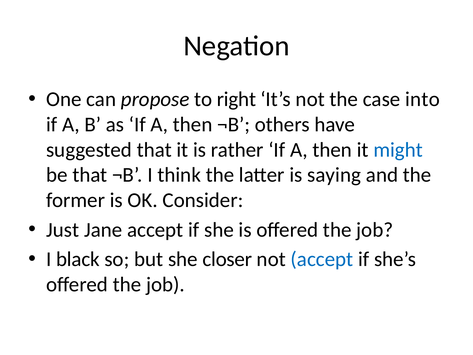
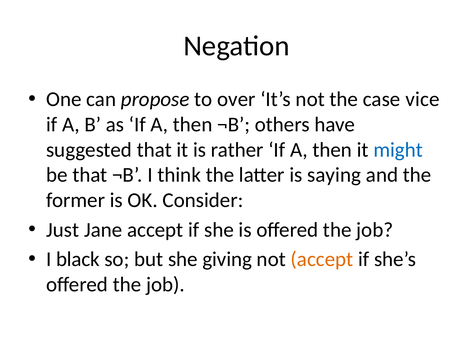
right: right -> over
into: into -> vice
closer: closer -> giving
accept at (322, 259) colour: blue -> orange
